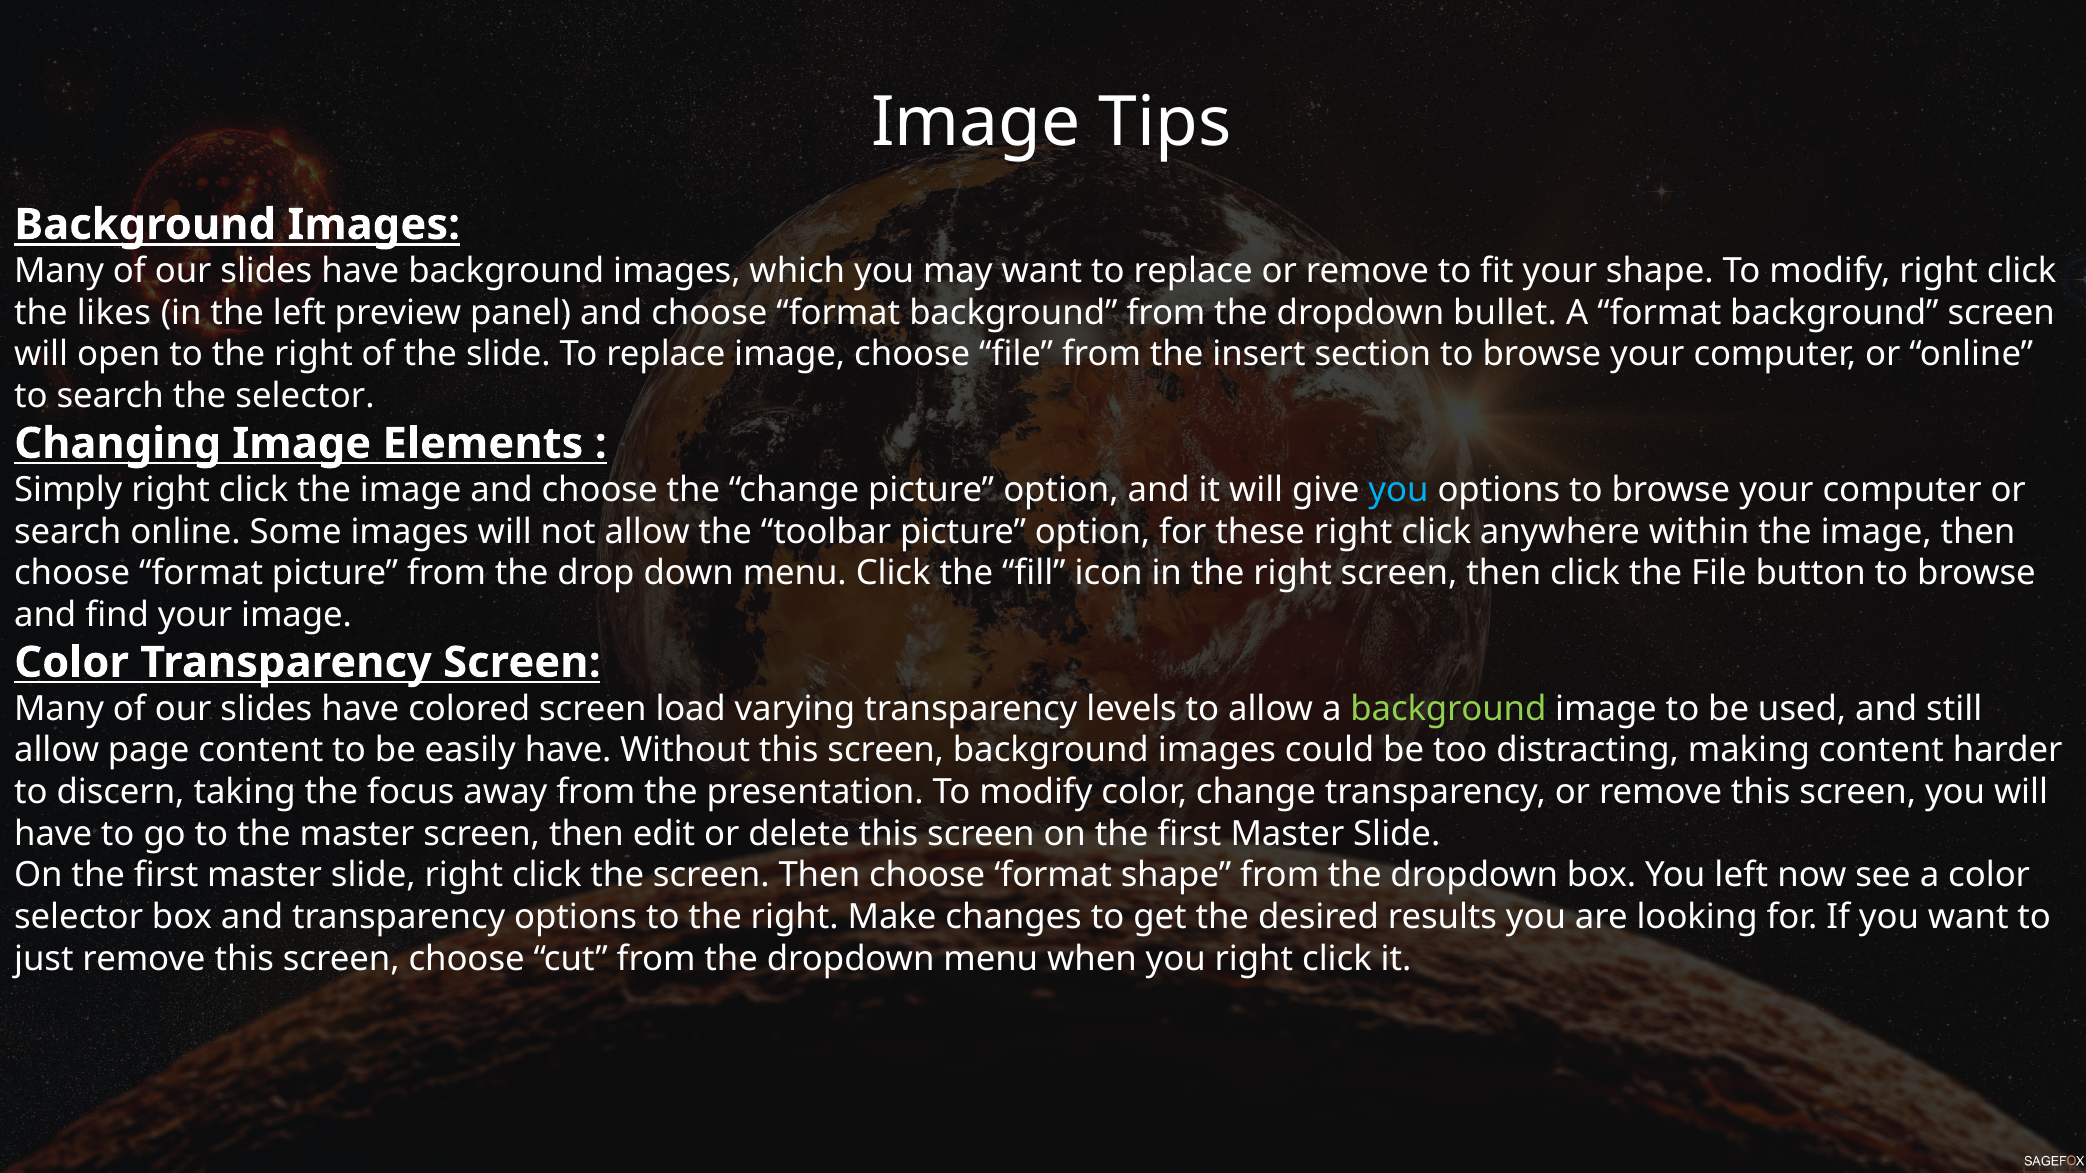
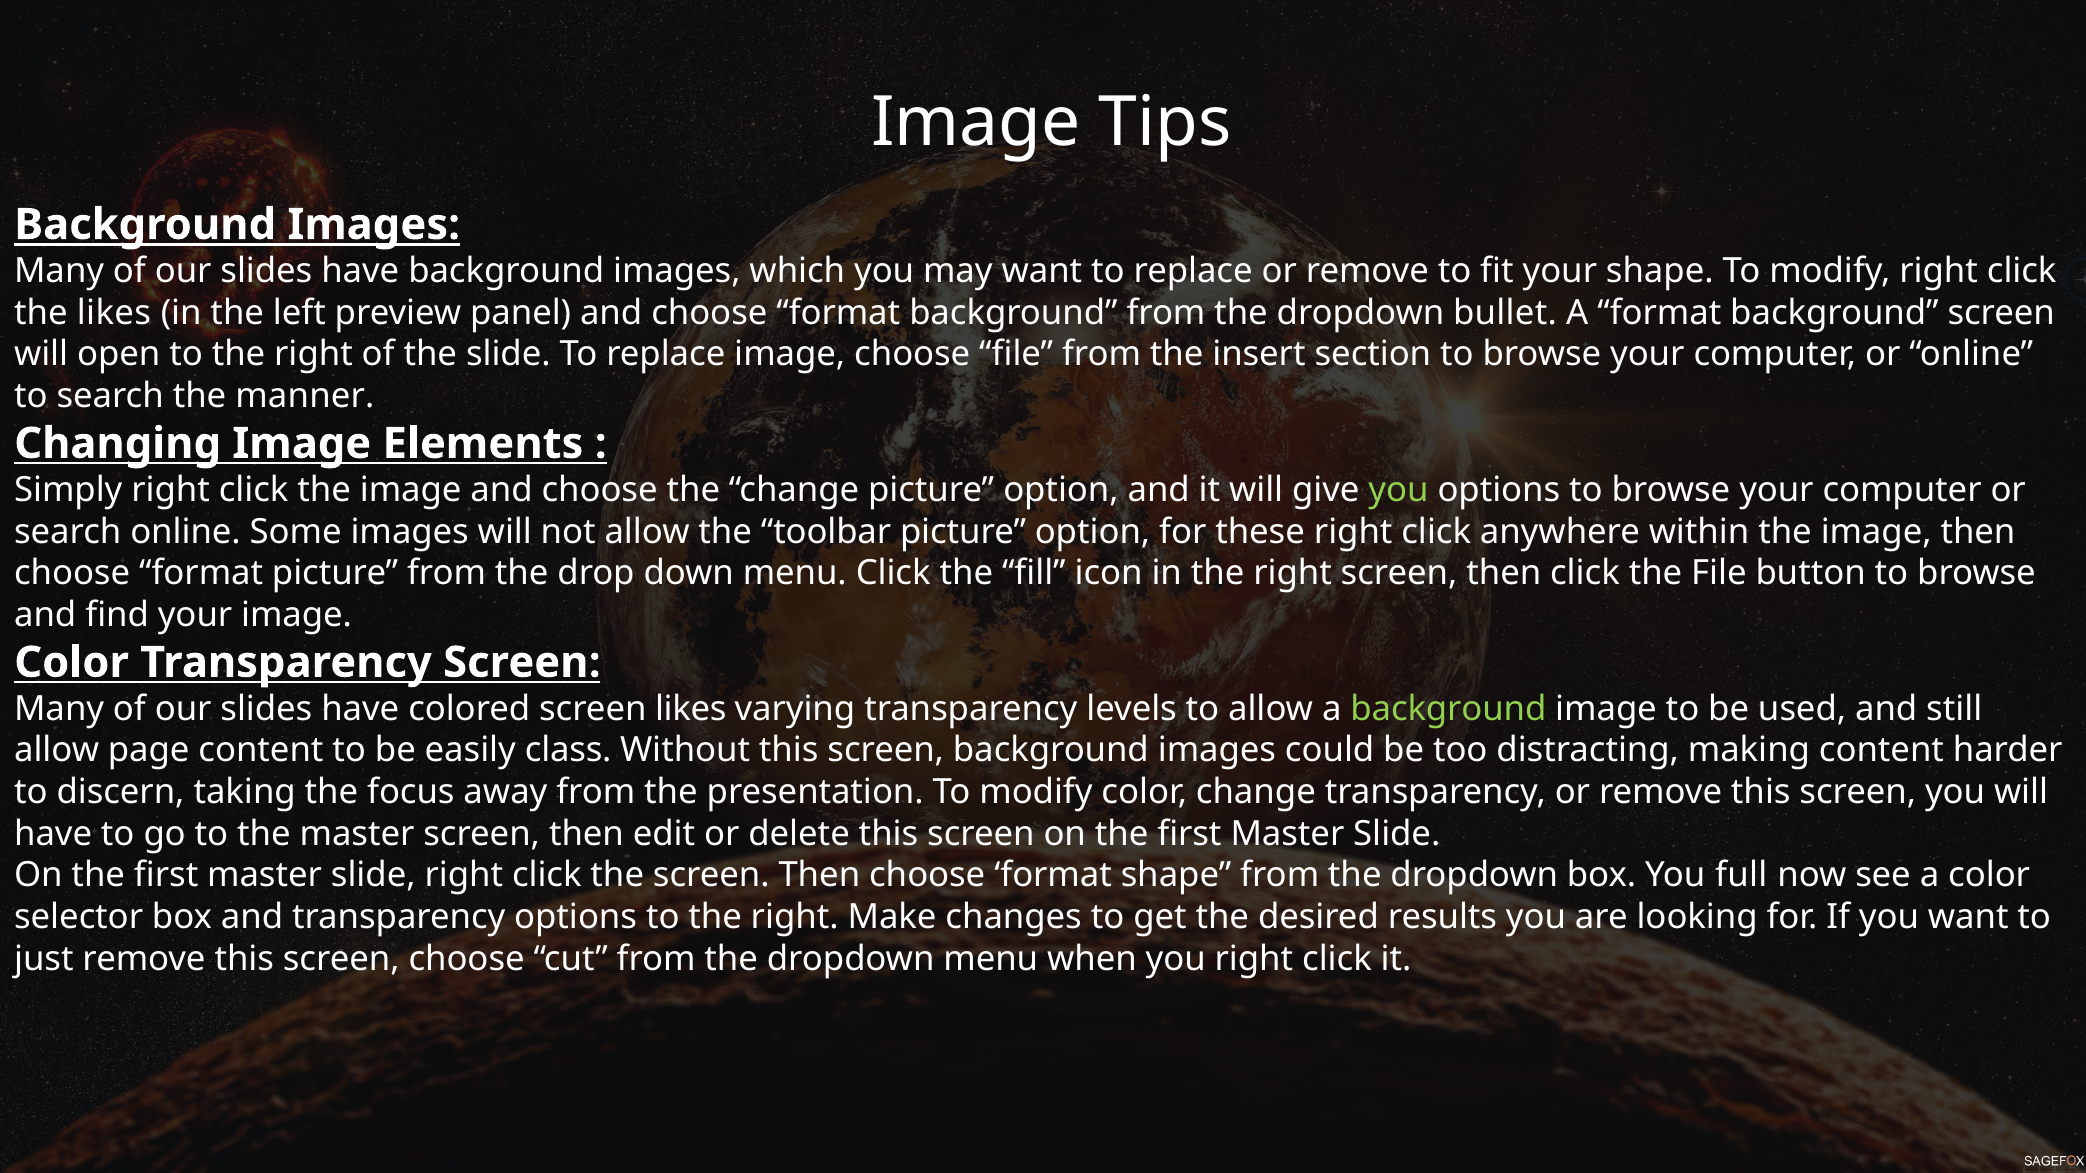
the selector: selector -> manner
you at (1398, 490) colour: light blue -> light green
screen load: load -> likes
easily have: have -> class
You left: left -> full
